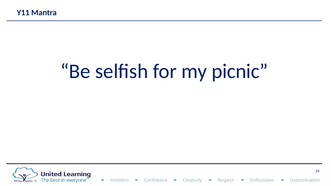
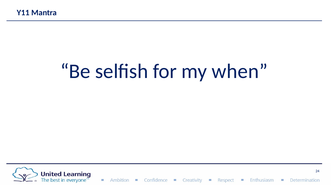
picnic: picnic -> when
